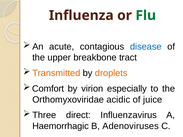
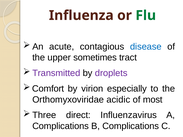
breakbone: breakbone -> sometimes
Transmitted colour: orange -> purple
droplets colour: orange -> purple
juice: juice -> most
Haemorrhagic at (61, 126): Haemorrhagic -> Complications
B Adenoviruses: Adenoviruses -> Complications
